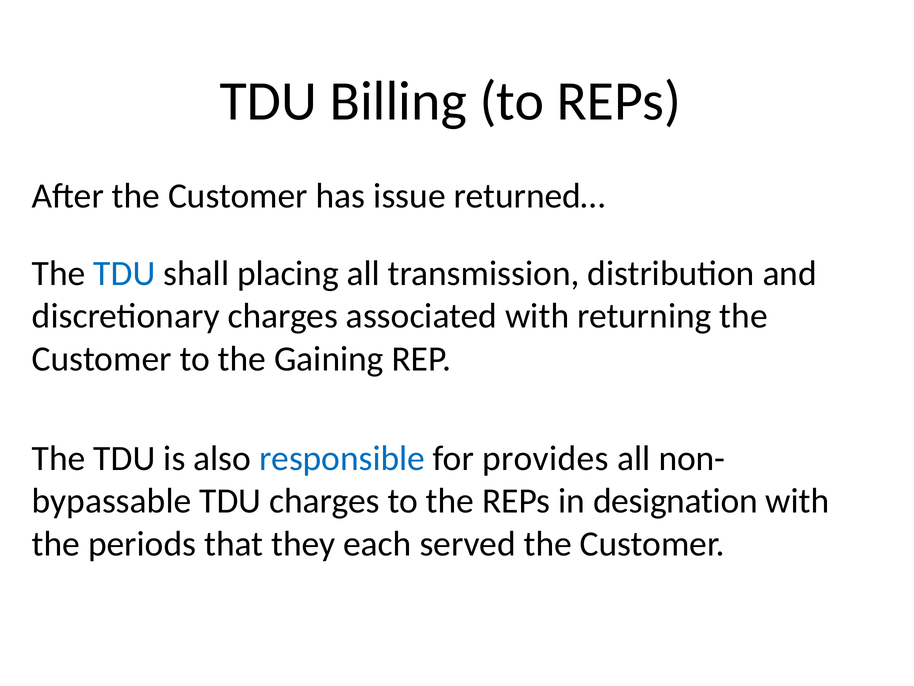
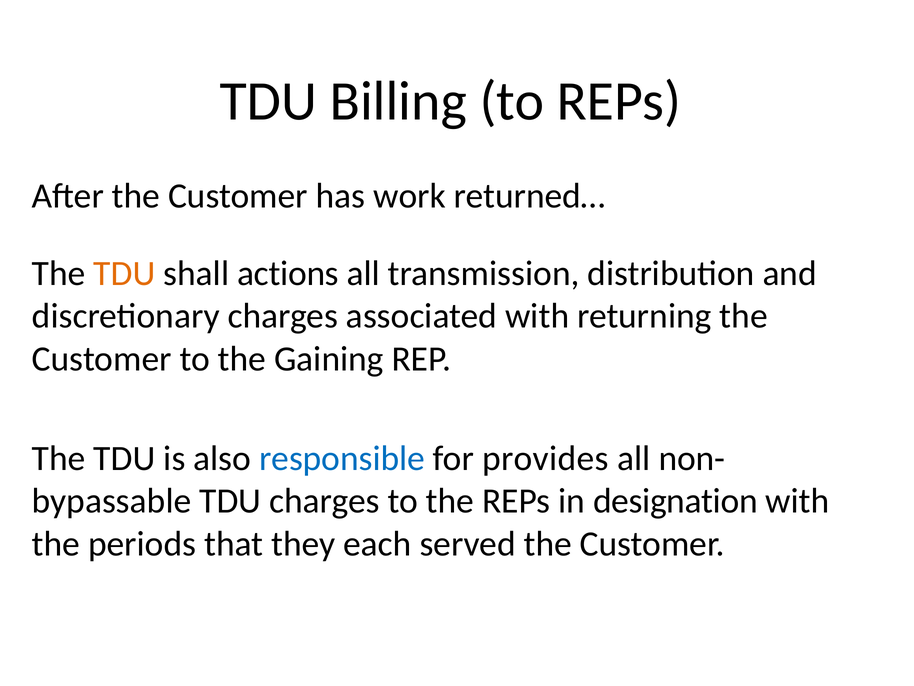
issue: issue -> work
TDU at (124, 273) colour: blue -> orange
placing: placing -> actions
